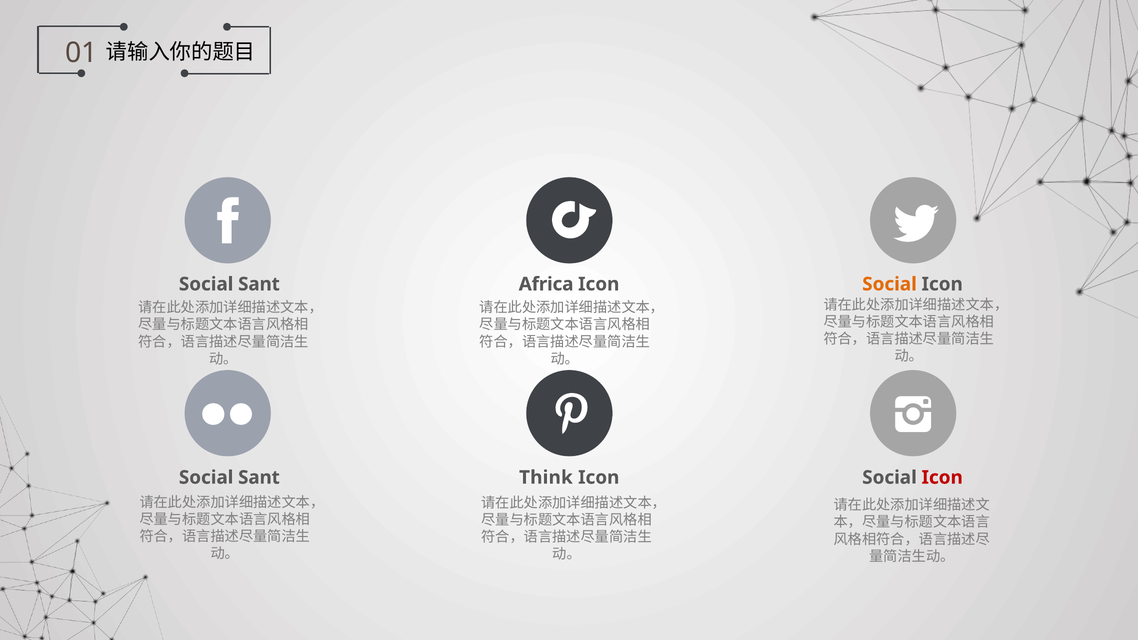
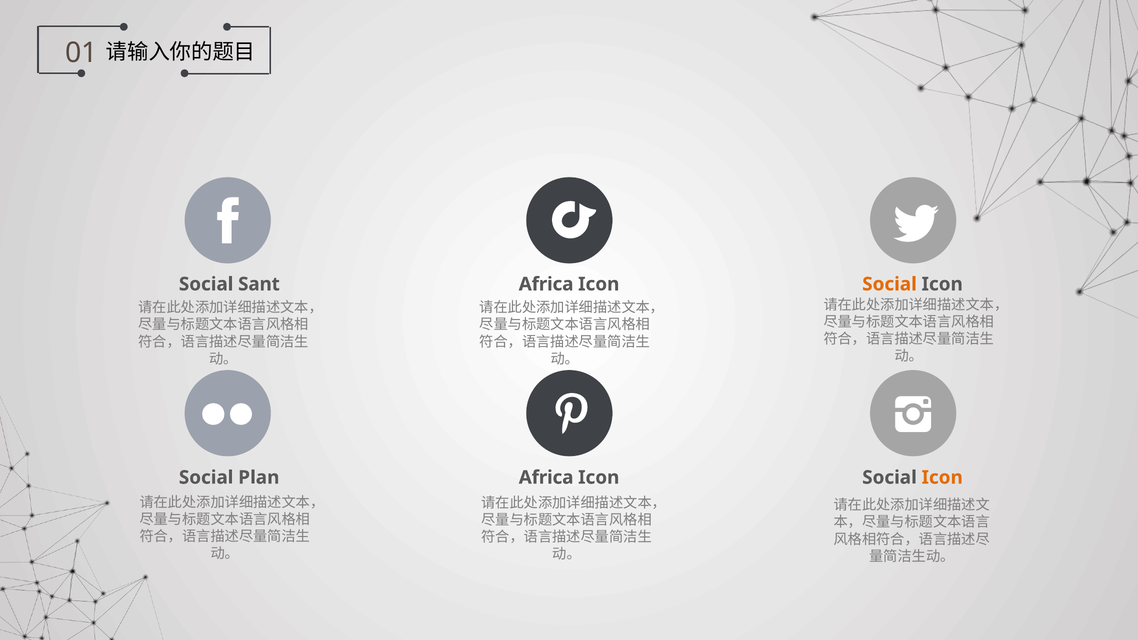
Sant at (259, 478): Sant -> Plan
Think at (546, 478): Think -> Africa
Icon at (942, 478) colour: red -> orange
